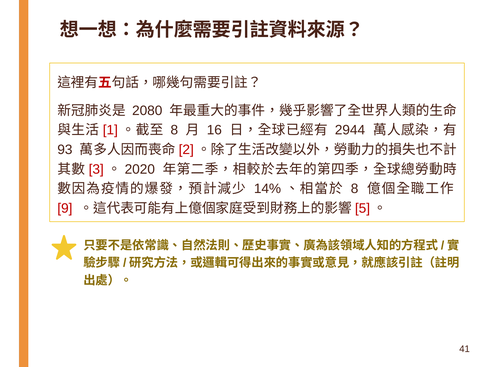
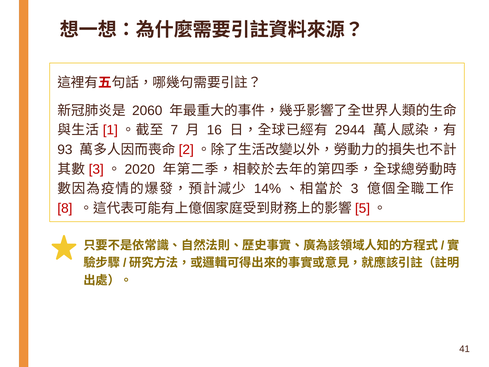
2080: 2080 -> 2060
8 at (174, 130): 8 -> 7
8 at (355, 189): 8 -> 3
9: 9 -> 8
